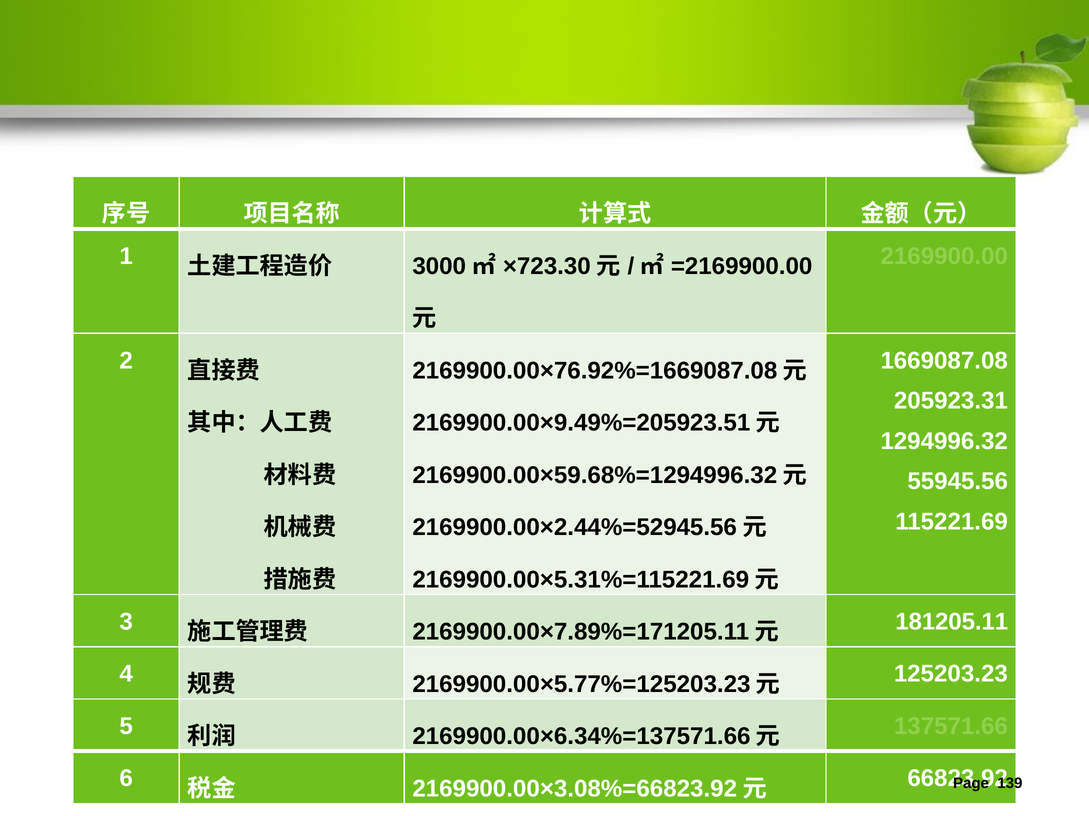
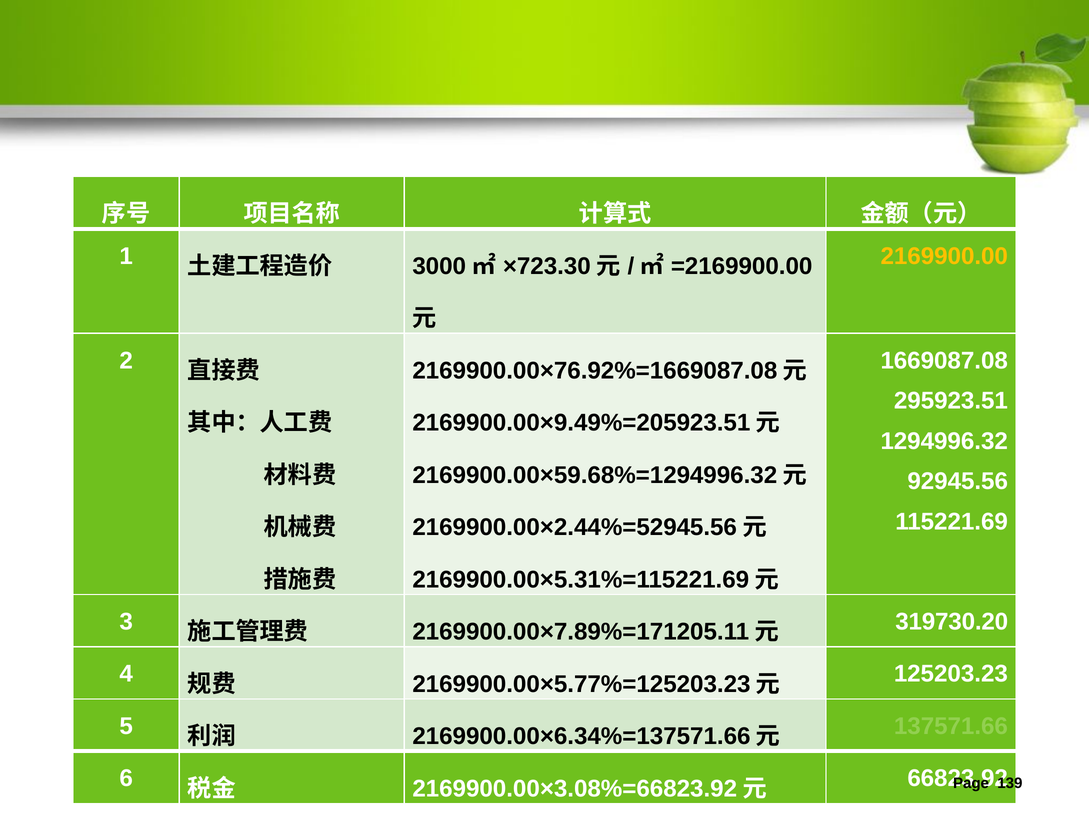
2169900.00 colour: light green -> yellow
205923.31: 205923.31 -> 295923.51
55945.56: 55945.56 -> 92945.56
181205.11: 181205.11 -> 319730.20
